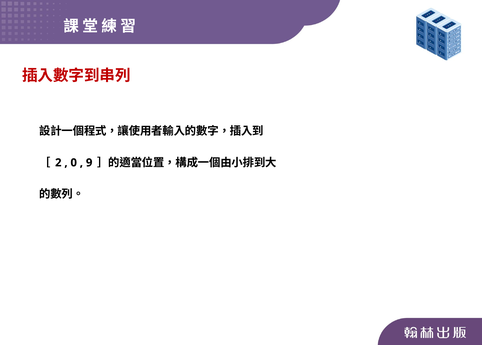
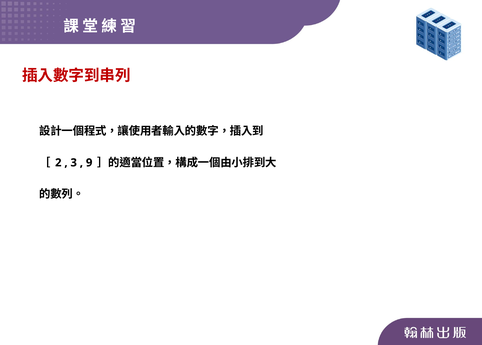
0: 0 -> 3
